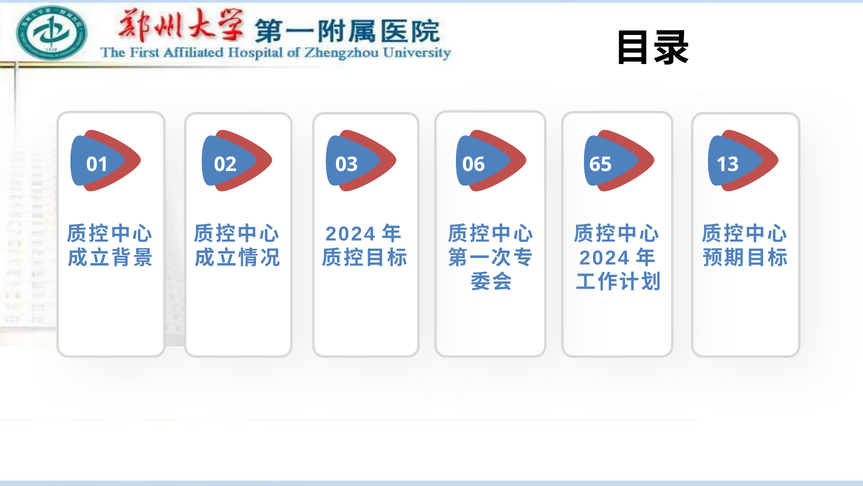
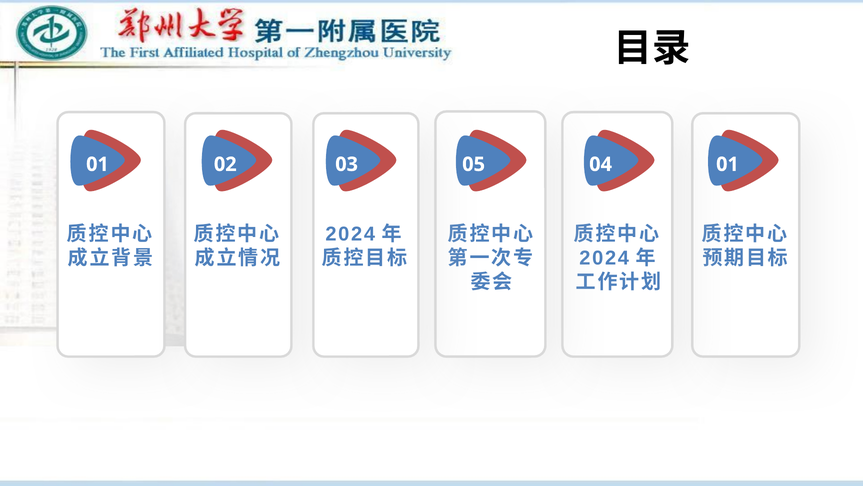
06: 06 -> 05
65: 65 -> 04
01 13: 13 -> 01
